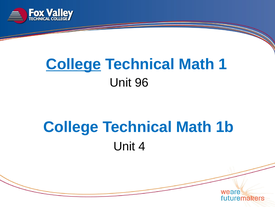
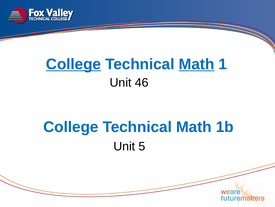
Math at (197, 64) underline: none -> present
96: 96 -> 46
4: 4 -> 5
